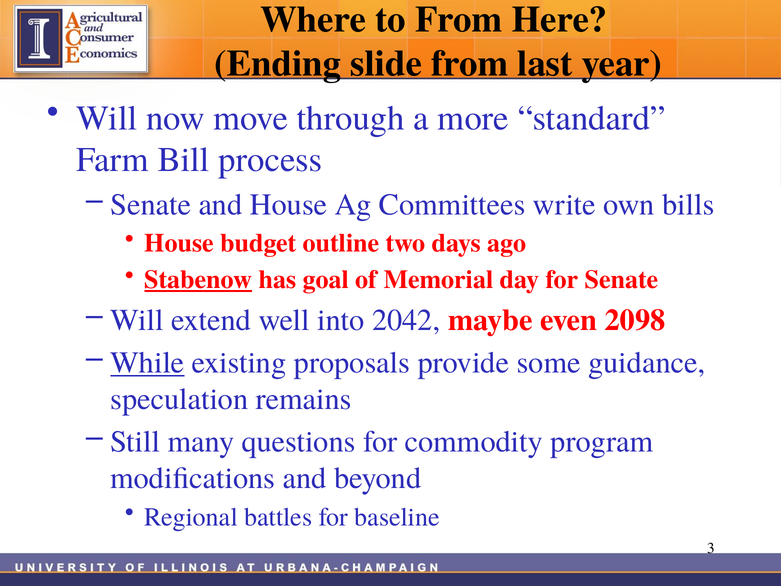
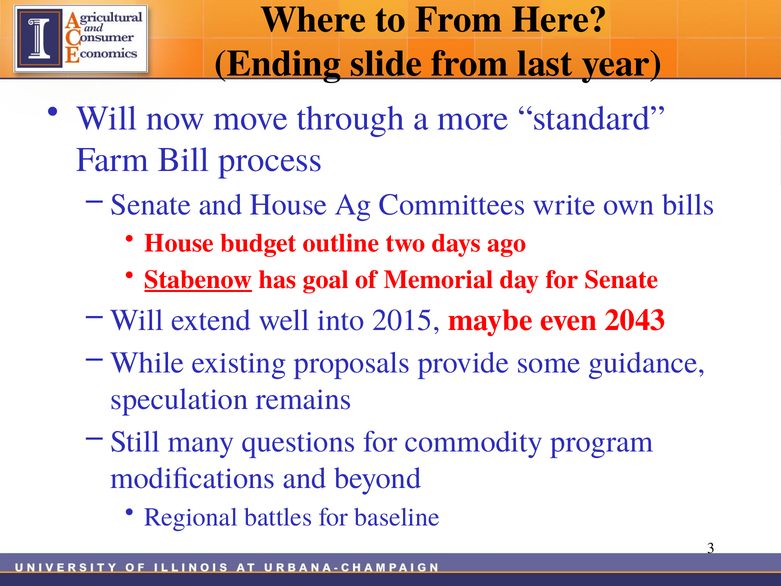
2042: 2042 -> 2015
2098: 2098 -> 2043
While underline: present -> none
